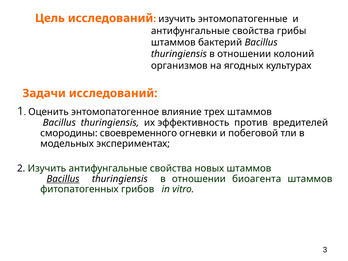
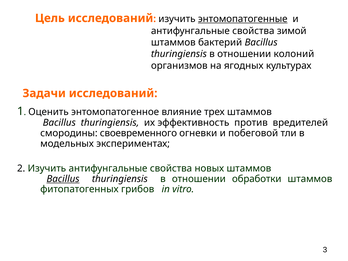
энтомопатогенные underline: none -> present
грибы: грибы -> зимой
биоагента: биоагента -> обработки
